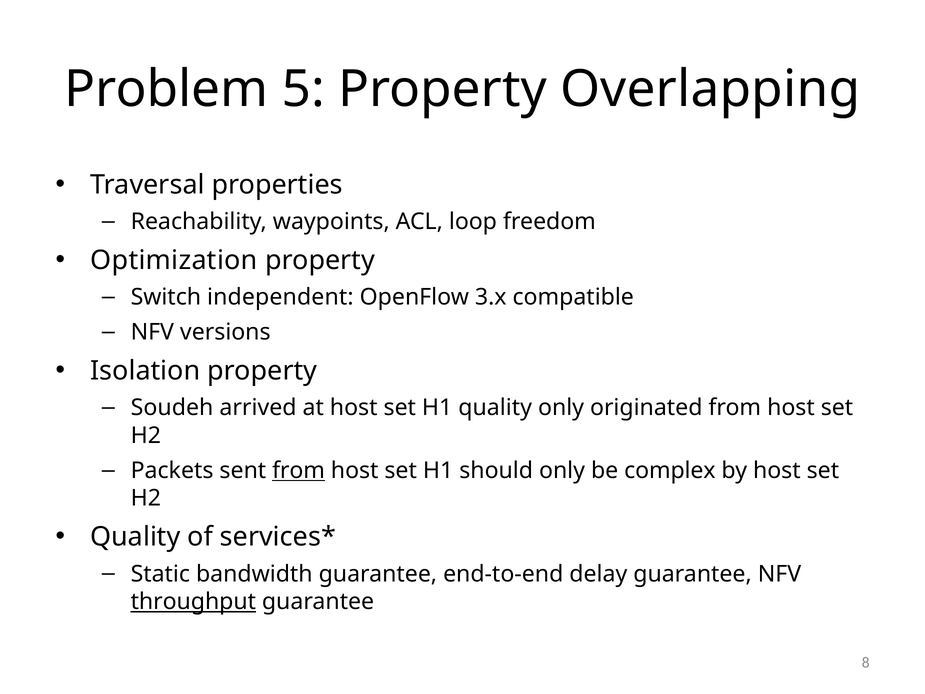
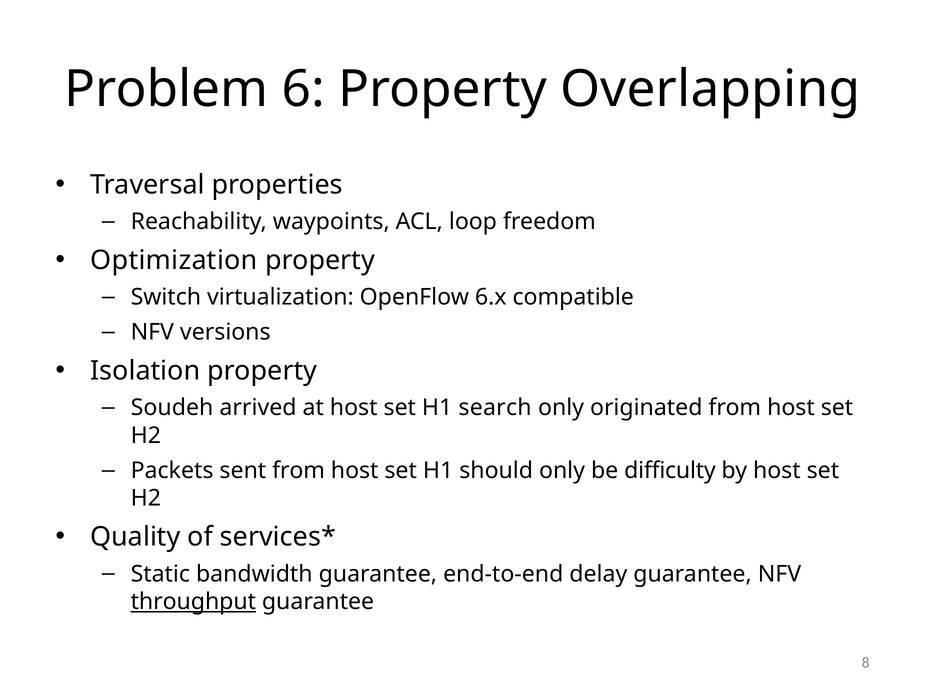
5: 5 -> 6
independent: independent -> virtualization
3.x: 3.x -> 6.x
H1 quality: quality -> search
from at (299, 470) underline: present -> none
complex: complex -> difficulty
